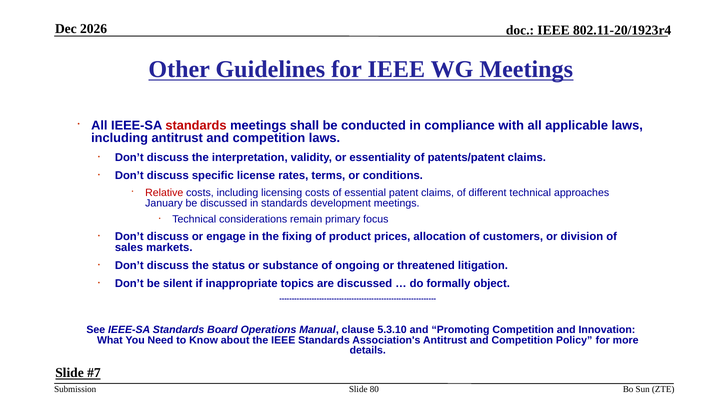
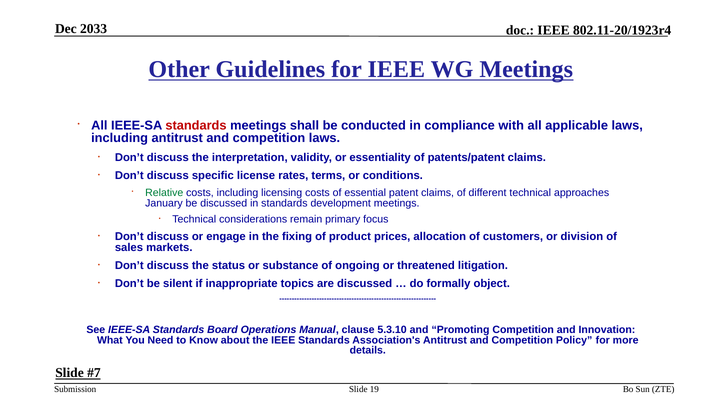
2026: 2026 -> 2033
Relative colour: red -> green
80: 80 -> 19
